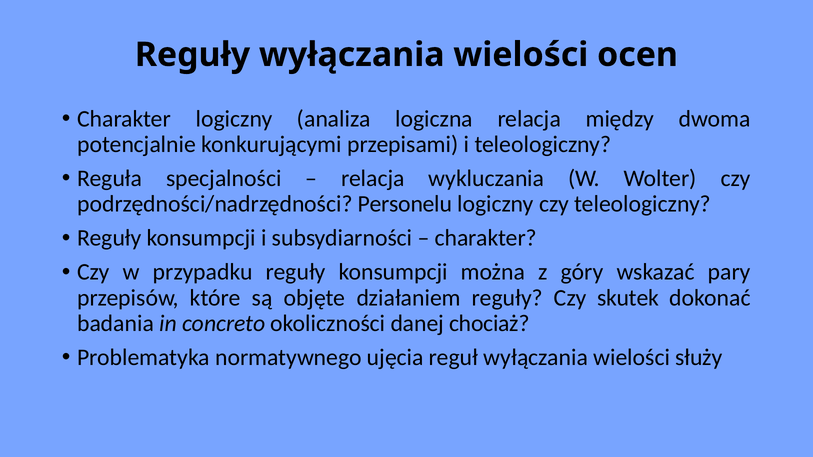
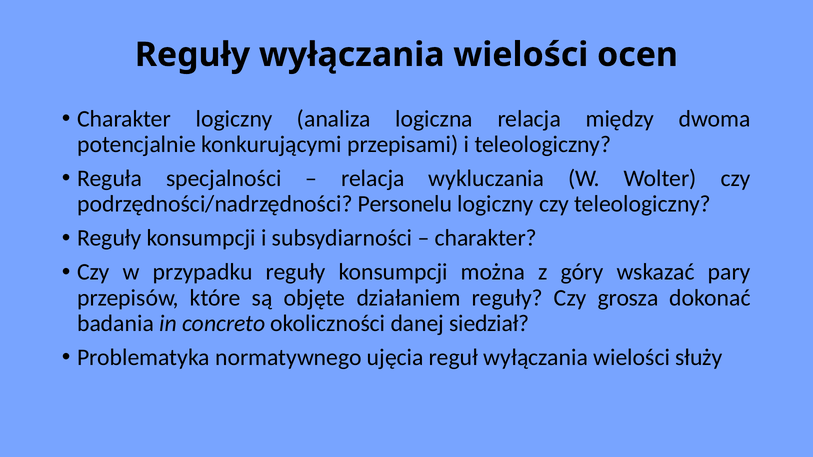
skutek: skutek -> grosza
chociaż: chociaż -> siedział
